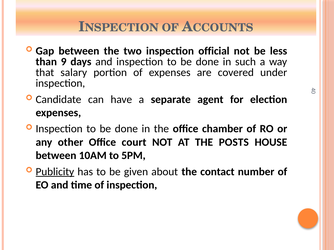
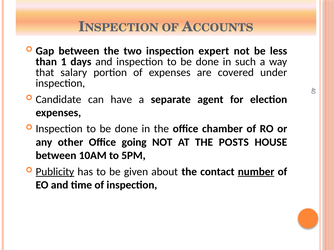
official: official -> expert
9: 9 -> 1
court: court -> going
number underline: none -> present
